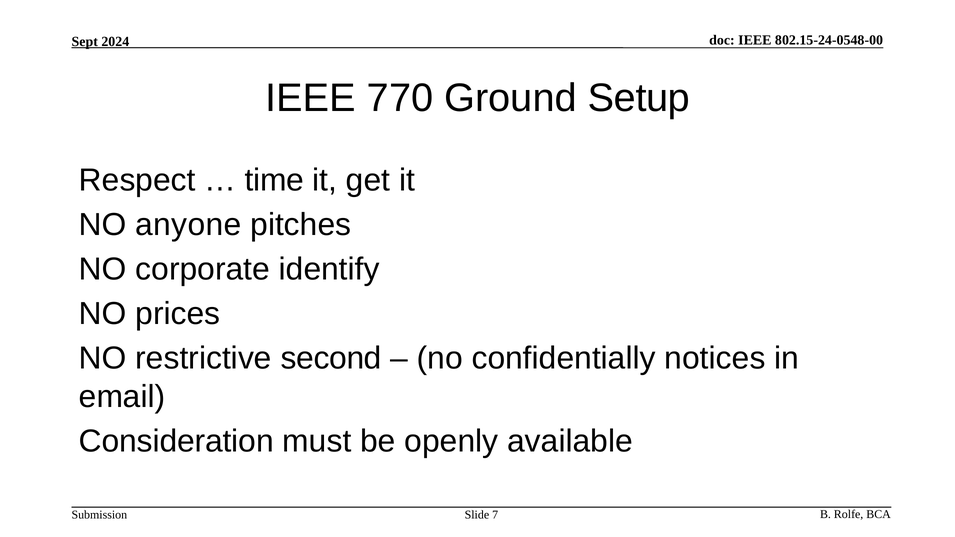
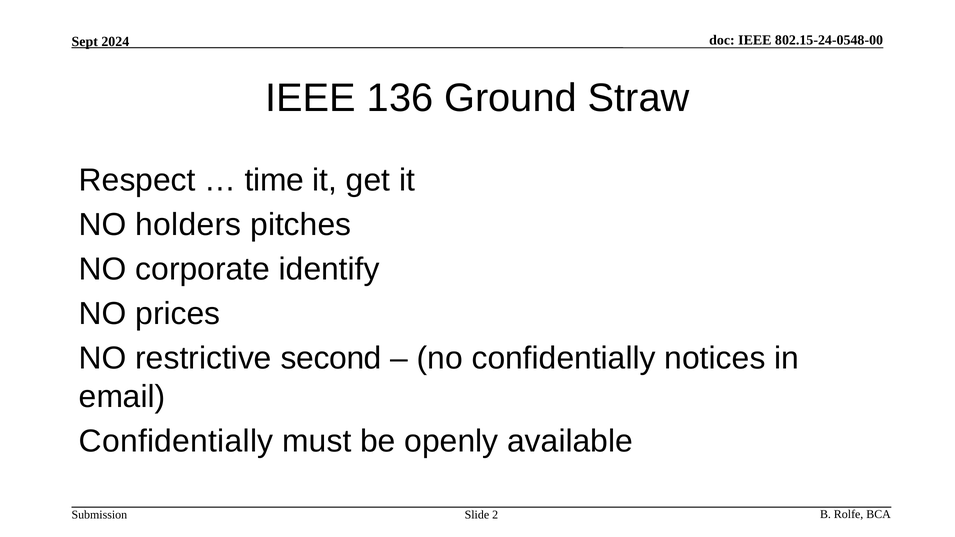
770: 770 -> 136
Setup: Setup -> Straw
anyone: anyone -> holders
Consideration at (176, 441): Consideration -> Confidentially
7: 7 -> 2
